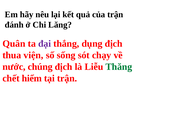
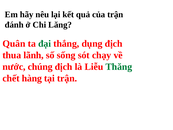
đại colour: purple -> green
viện: viện -> lãnh
hiểm: hiểm -> hàng
